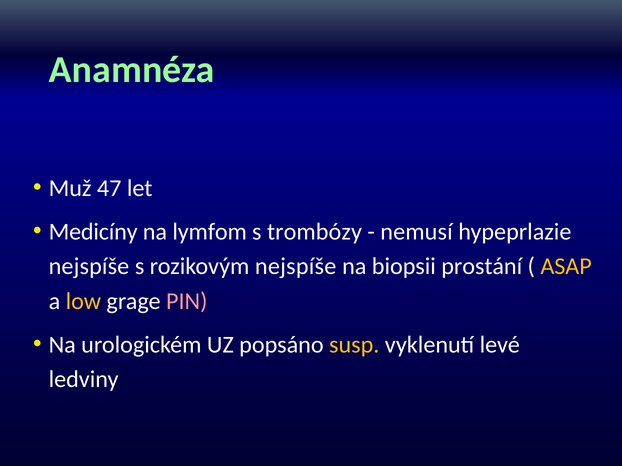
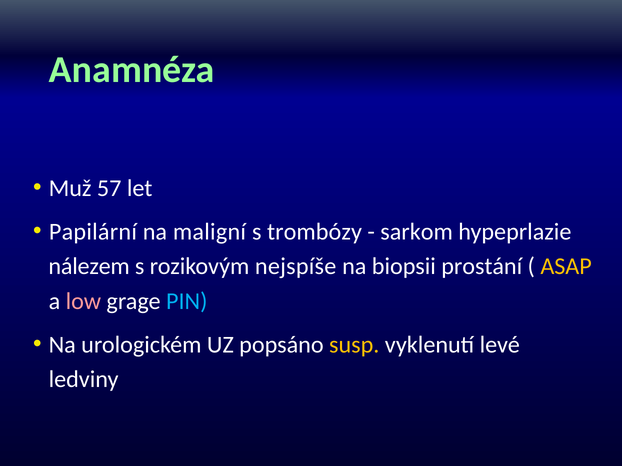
47: 47 -> 57
Medicíny: Medicíny -> Papilární
lymfom: lymfom -> maligní
nemusí: nemusí -> sarkom
nejspíše at (89, 267): nejspíše -> nálezem
low colour: yellow -> pink
PIN colour: pink -> light blue
